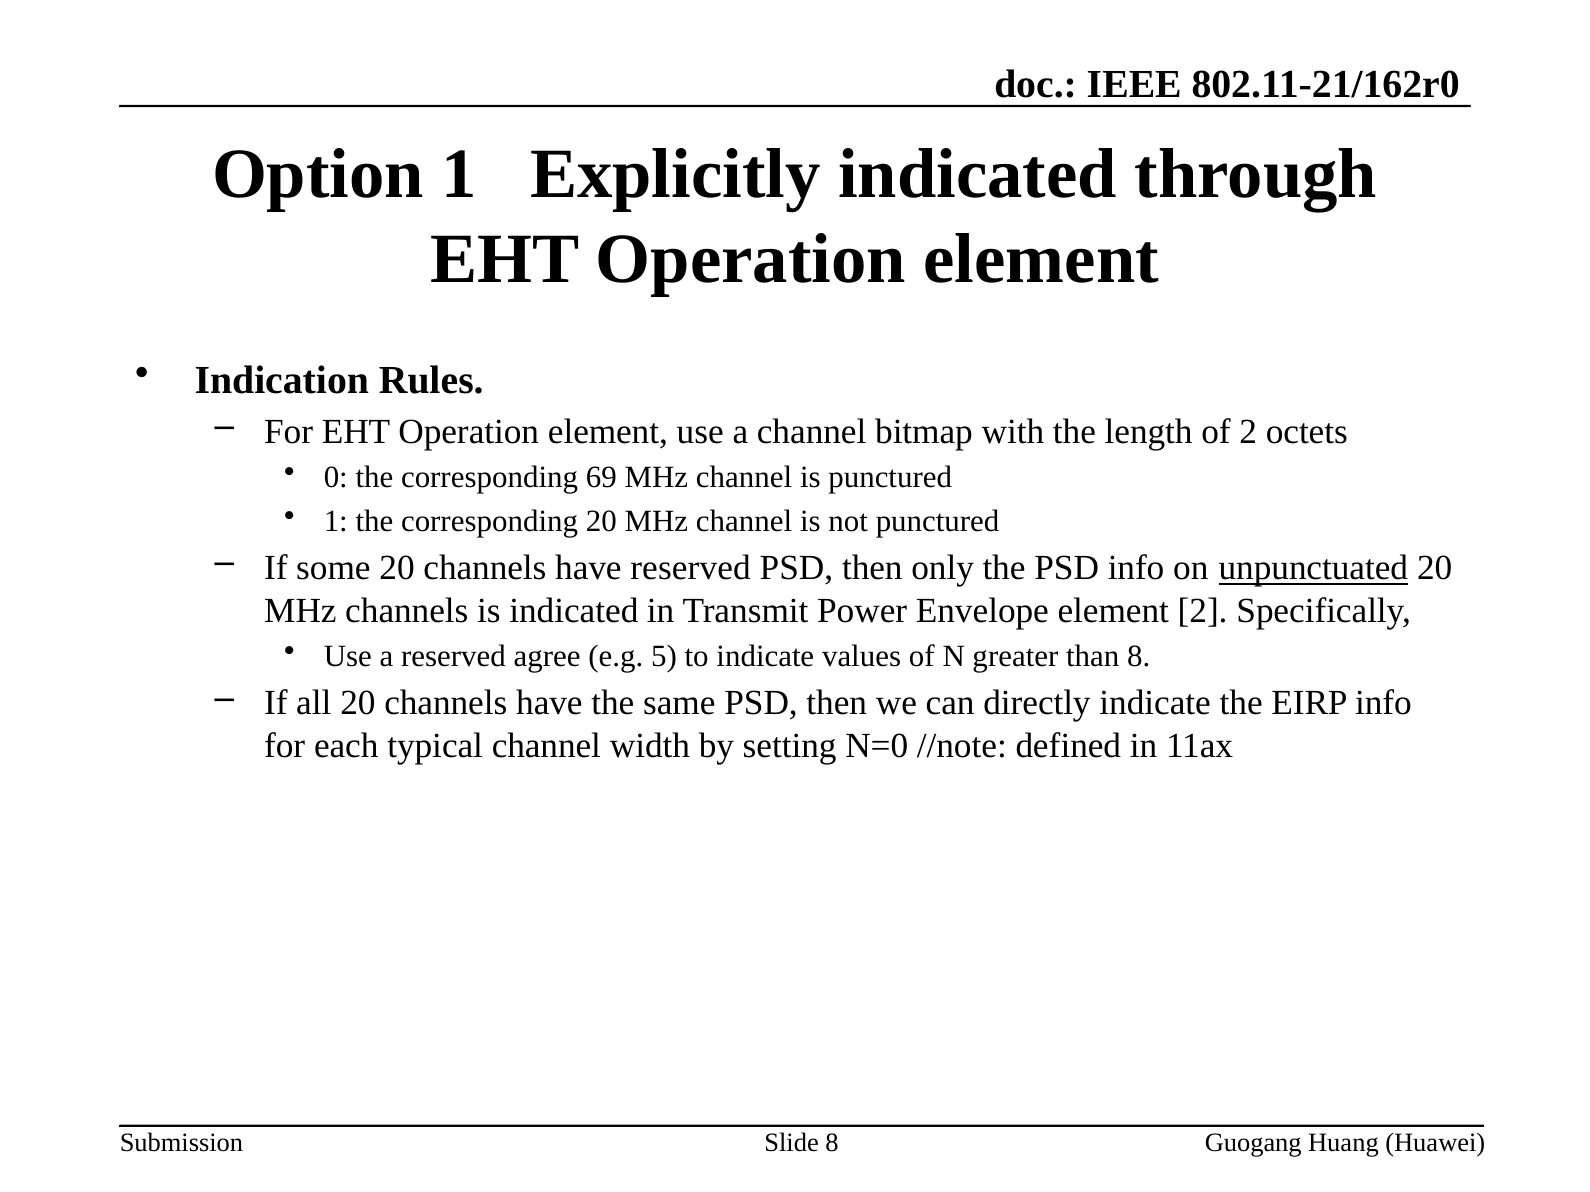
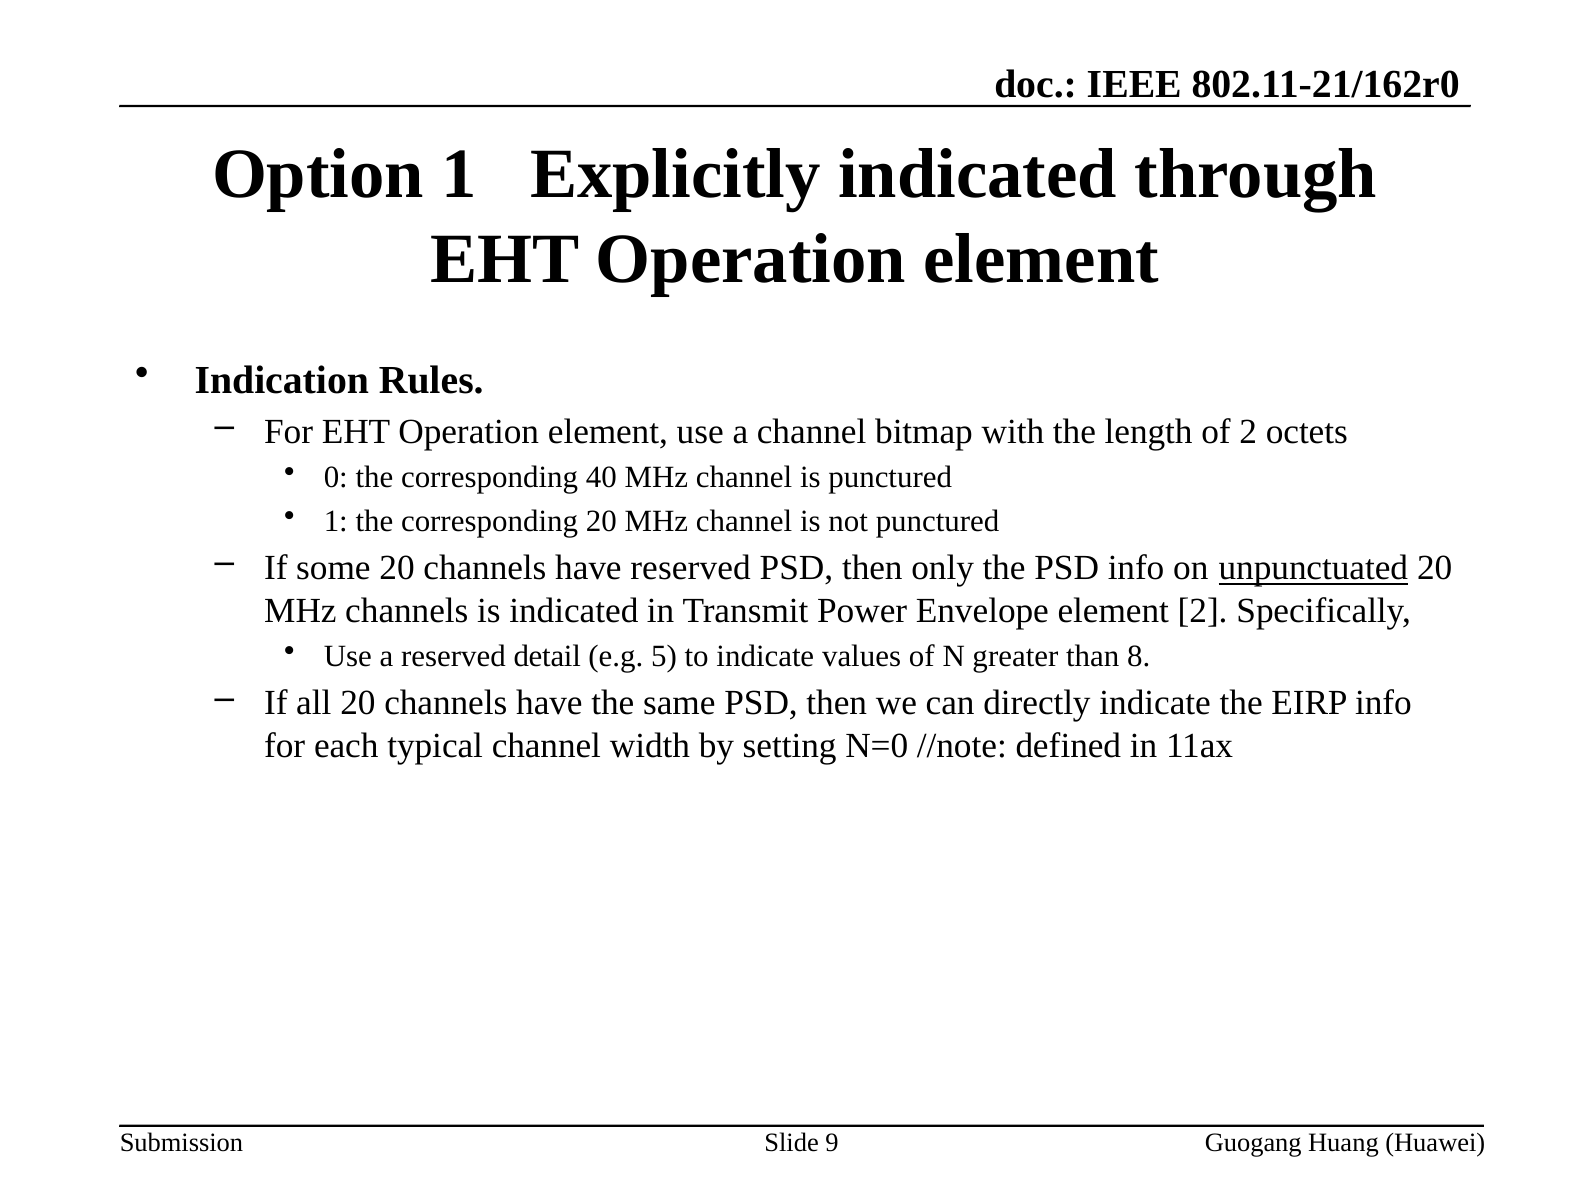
69: 69 -> 40
agree: agree -> detail
Slide 8: 8 -> 9
